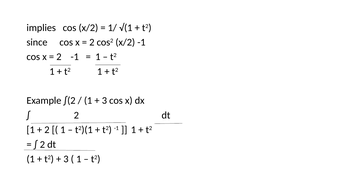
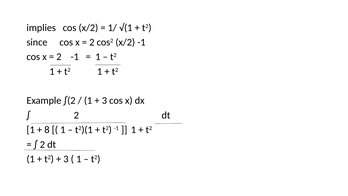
2 at (47, 130): 2 -> 8
